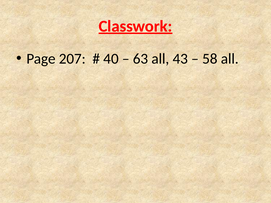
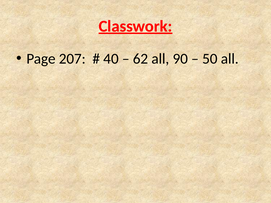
63: 63 -> 62
43: 43 -> 90
58: 58 -> 50
